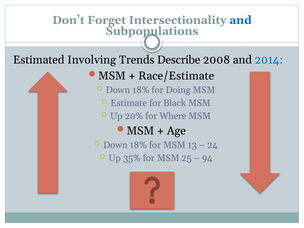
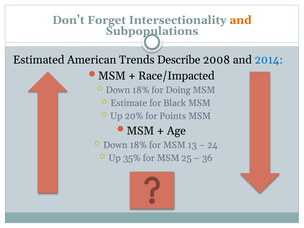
and at (241, 20) colour: blue -> orange
Involving: Involving -> American
Race/Estimate: Race/Estimate -> Race/Impacted
Where: Where -> Points
94: 94 -> 36
